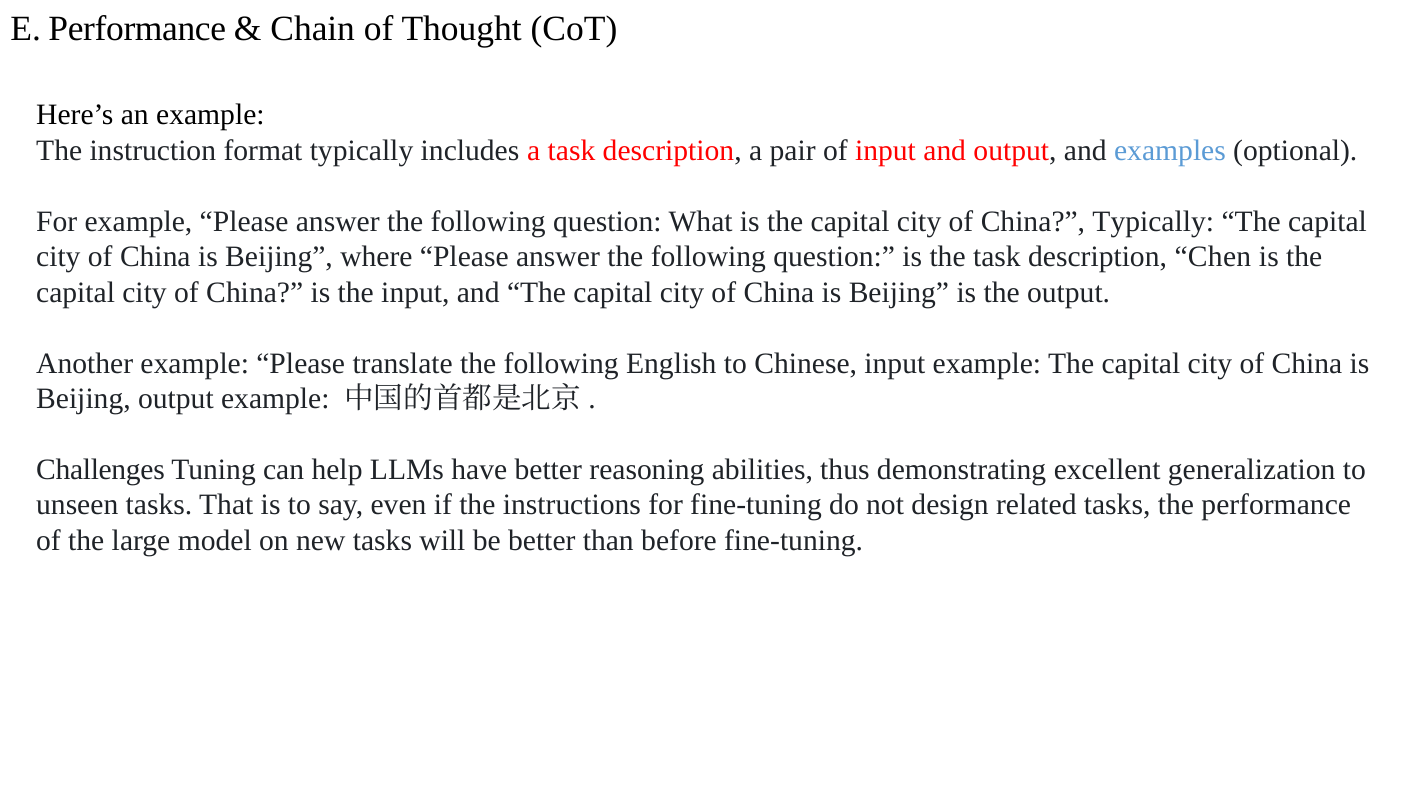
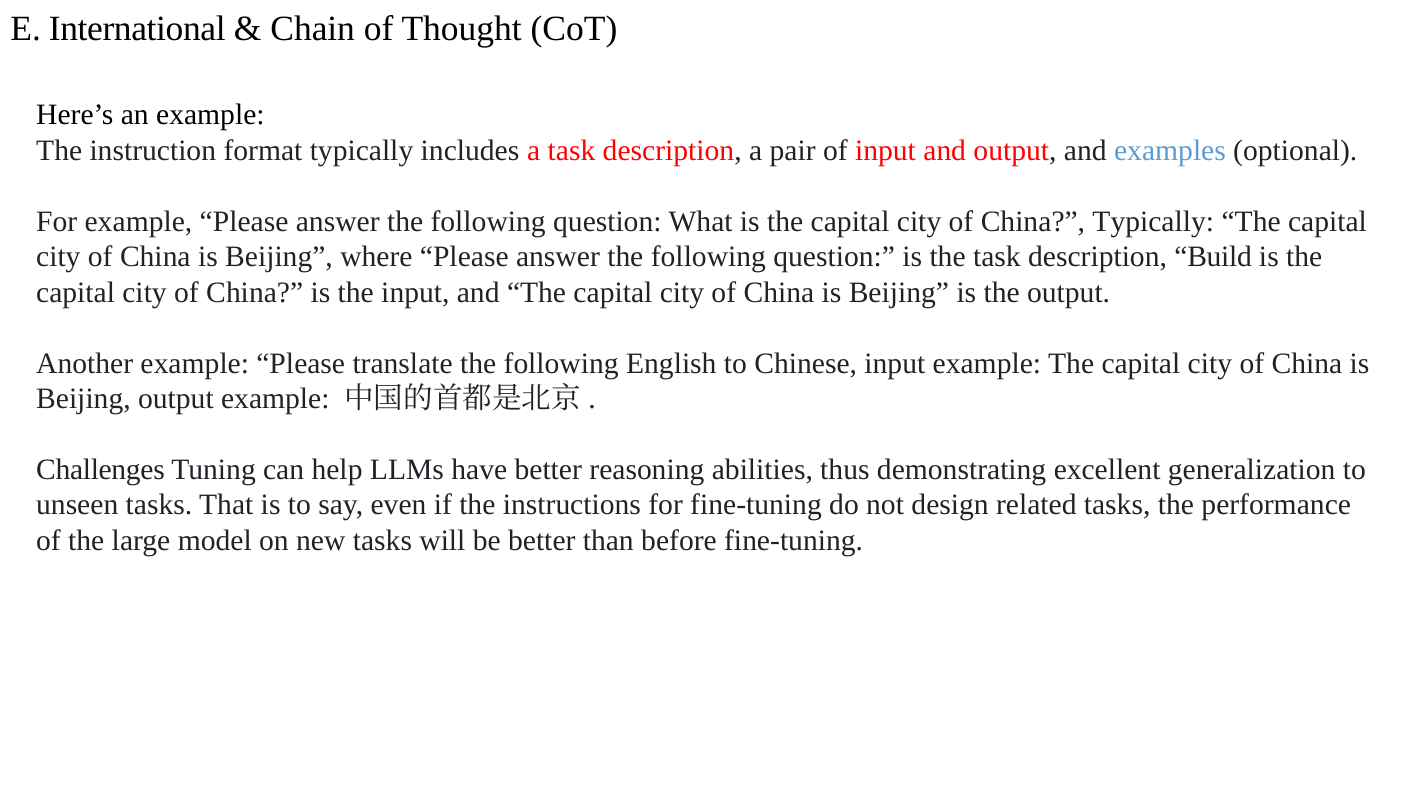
E Performance: Performance -> International
Chen: Chen -> Build
